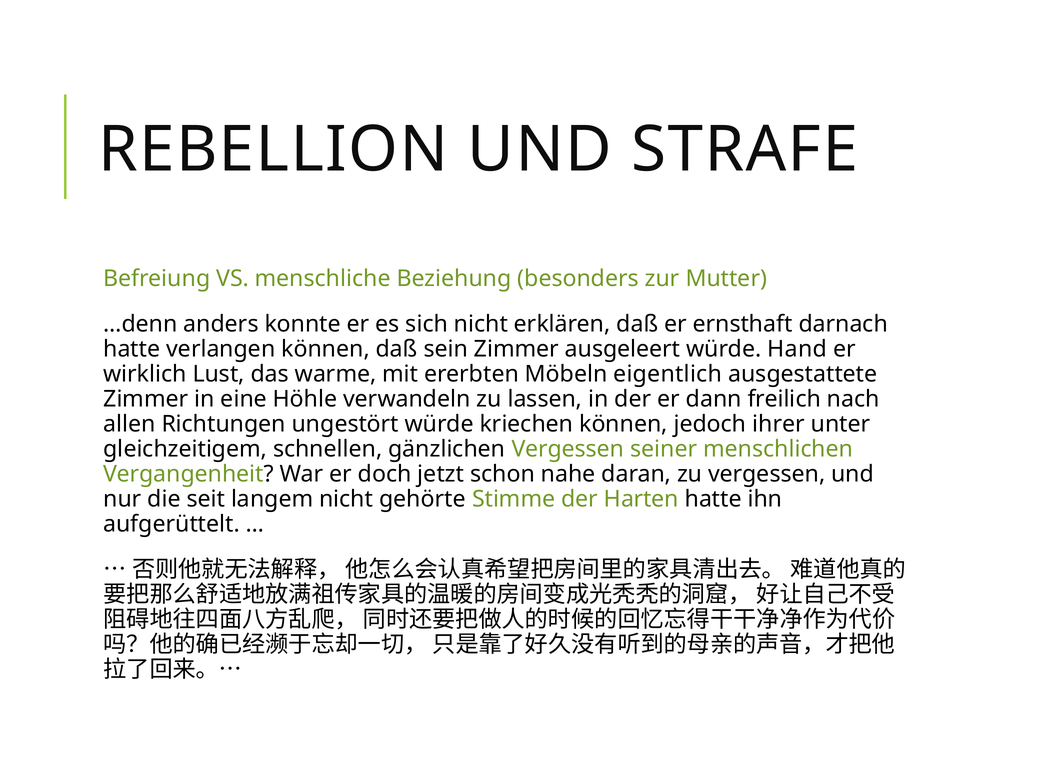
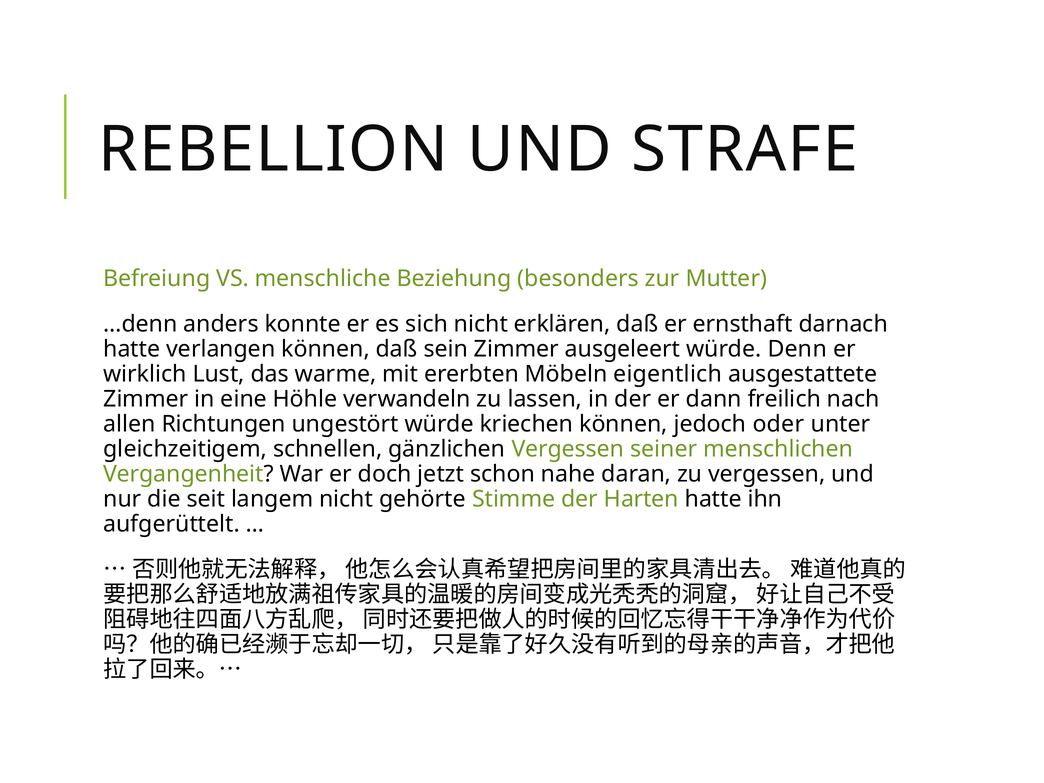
Hand: Hand -> Denn
ihrer: ihrer -> oder
